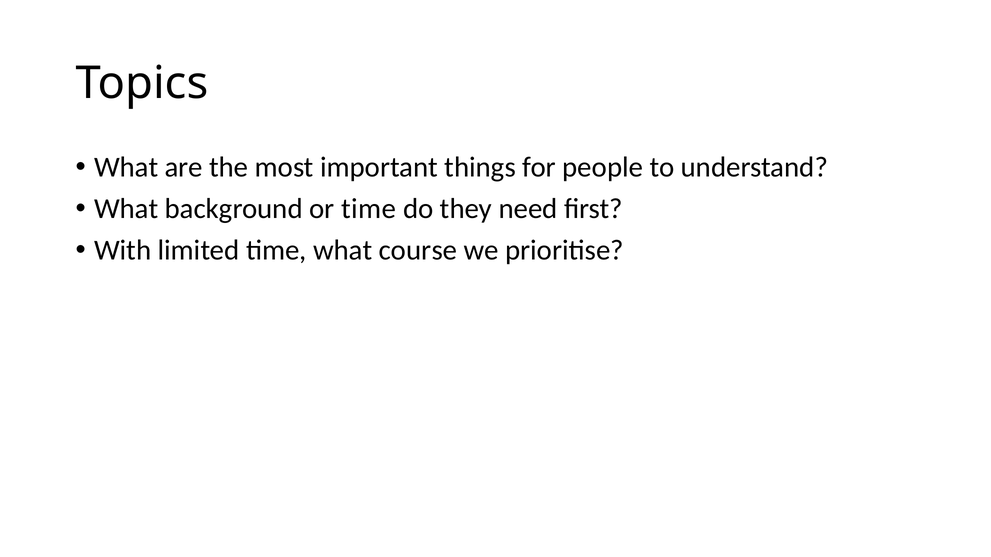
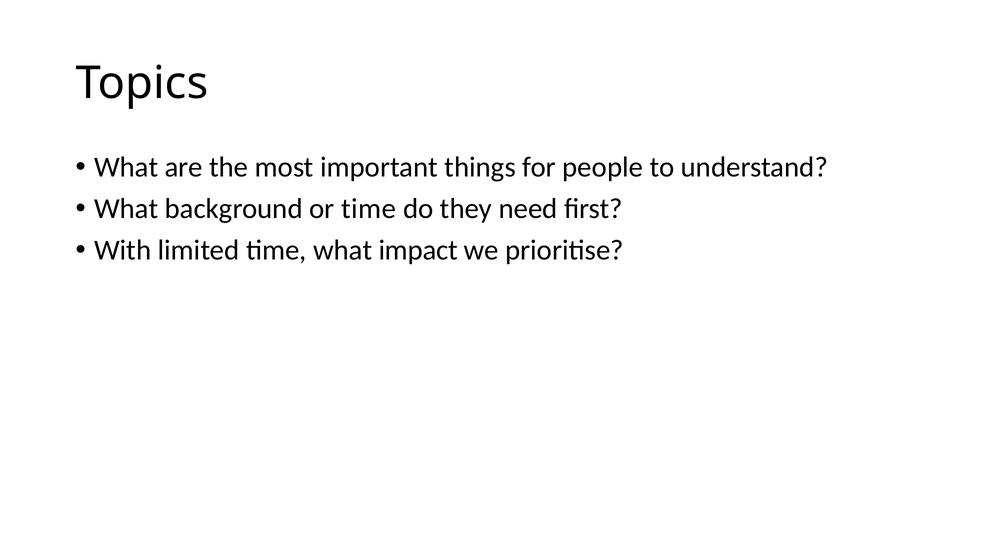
course: course -> impact
